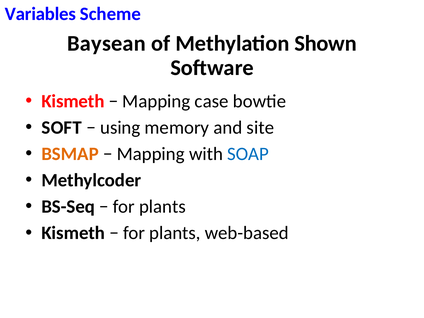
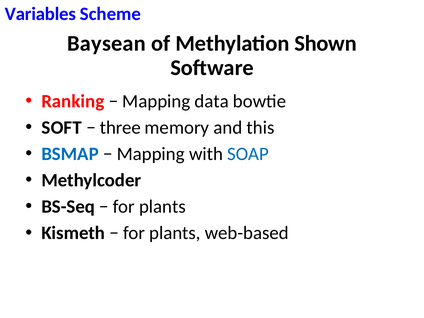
Kismeth at (73, 101): Kismeth -> Ranking
case: case -> data
using: using -> three
site: site -> this
BSMAP colour: orange -> blue
